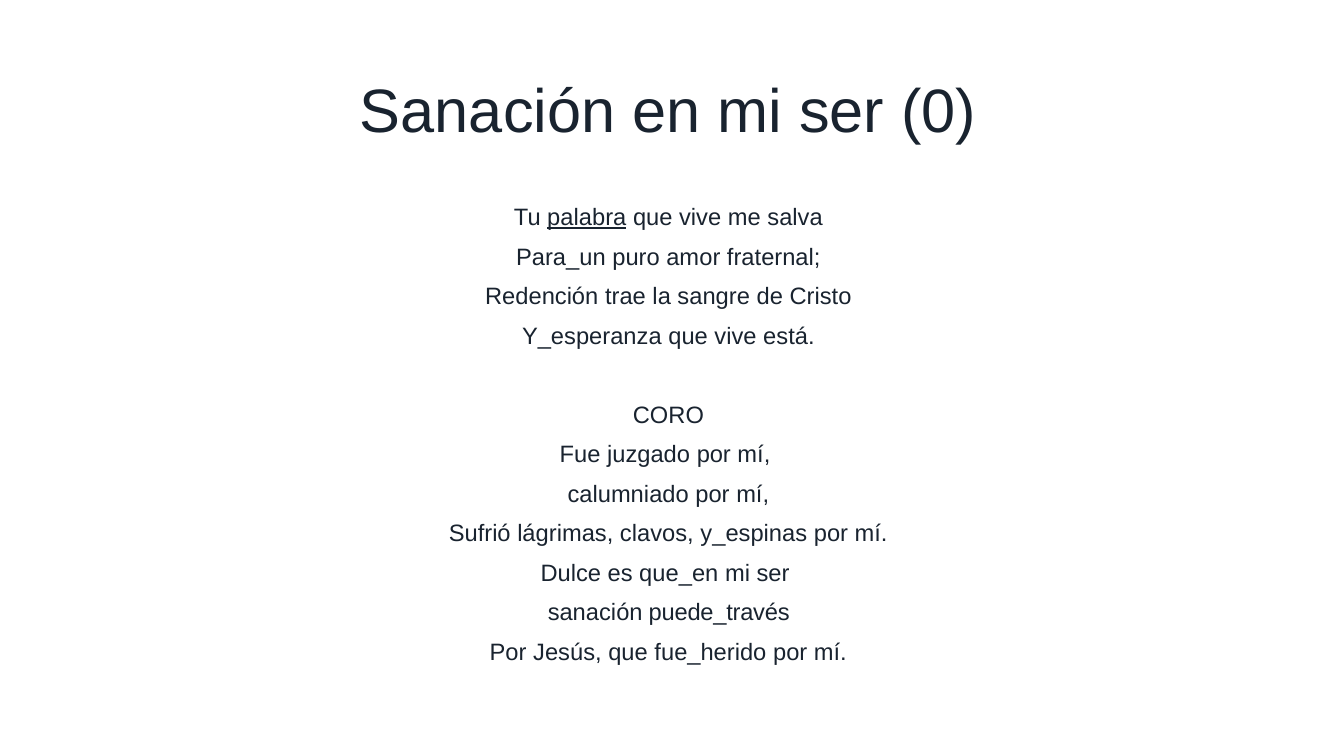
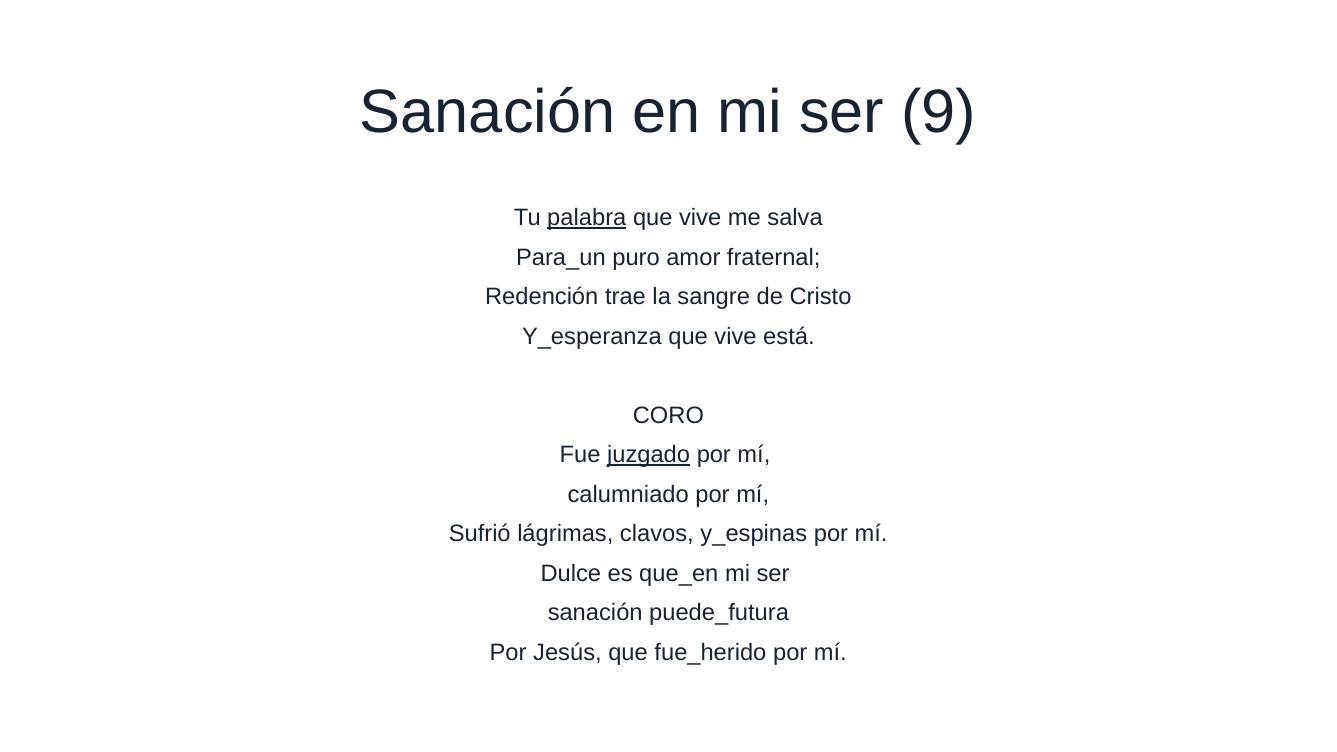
0: 0 -> 9
juzgado underline: none -> present
puede_través: puede_través -> puede_futura
